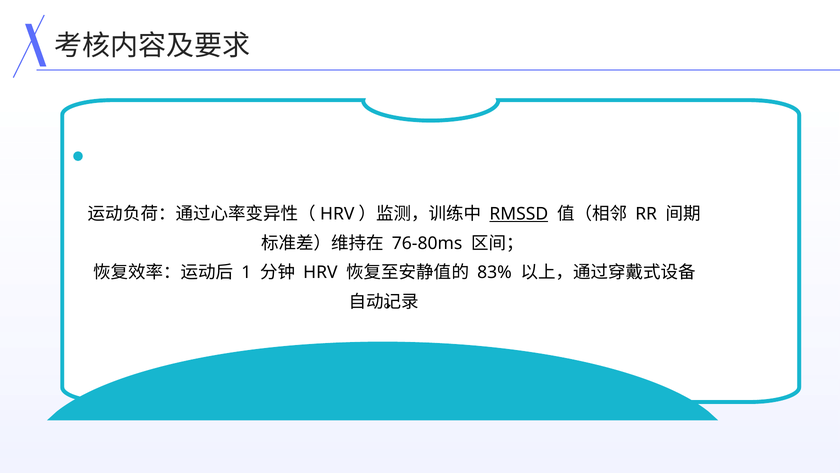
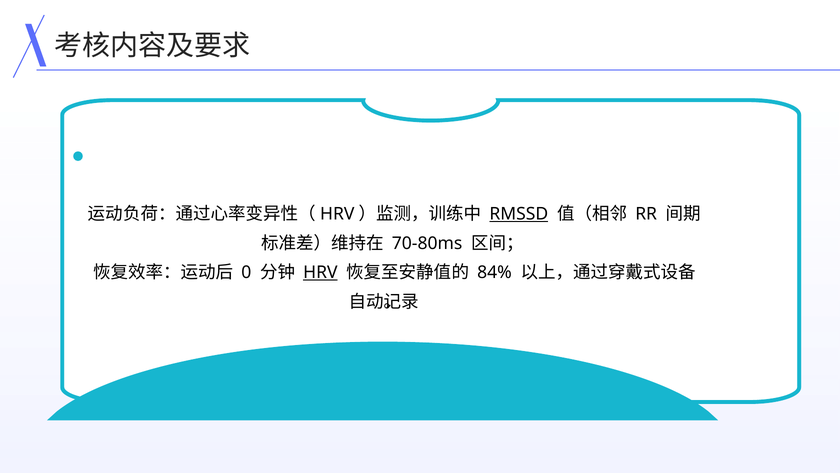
76-80ms: 76-80ms -> 70-80ms
1: 1 -> 0
HRV at (320, 272) underline: none -> present
83%: 83% -> 84%
